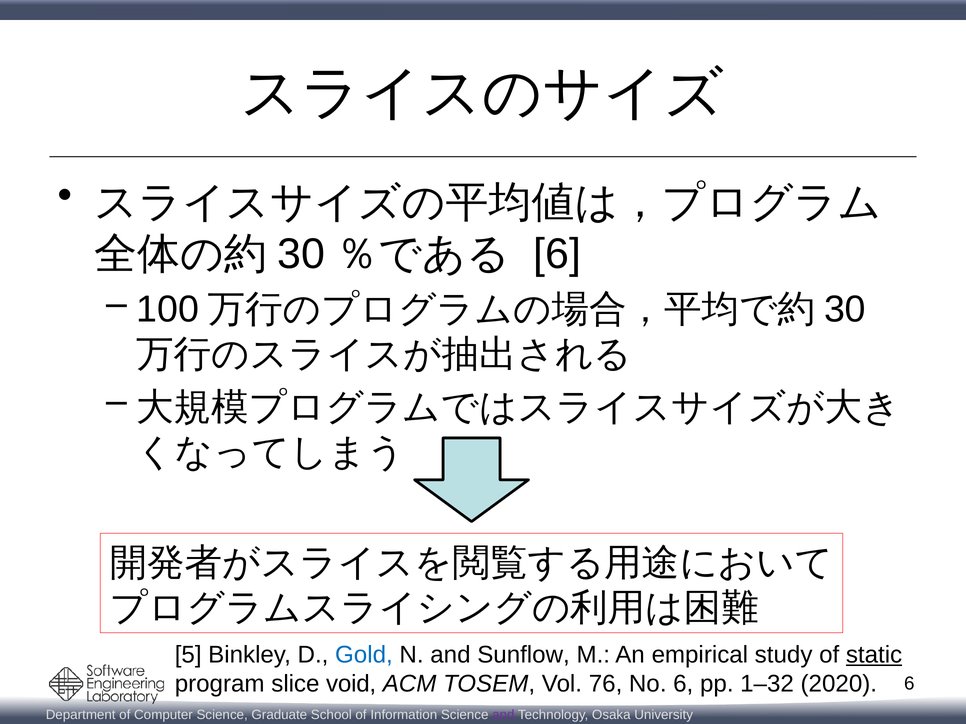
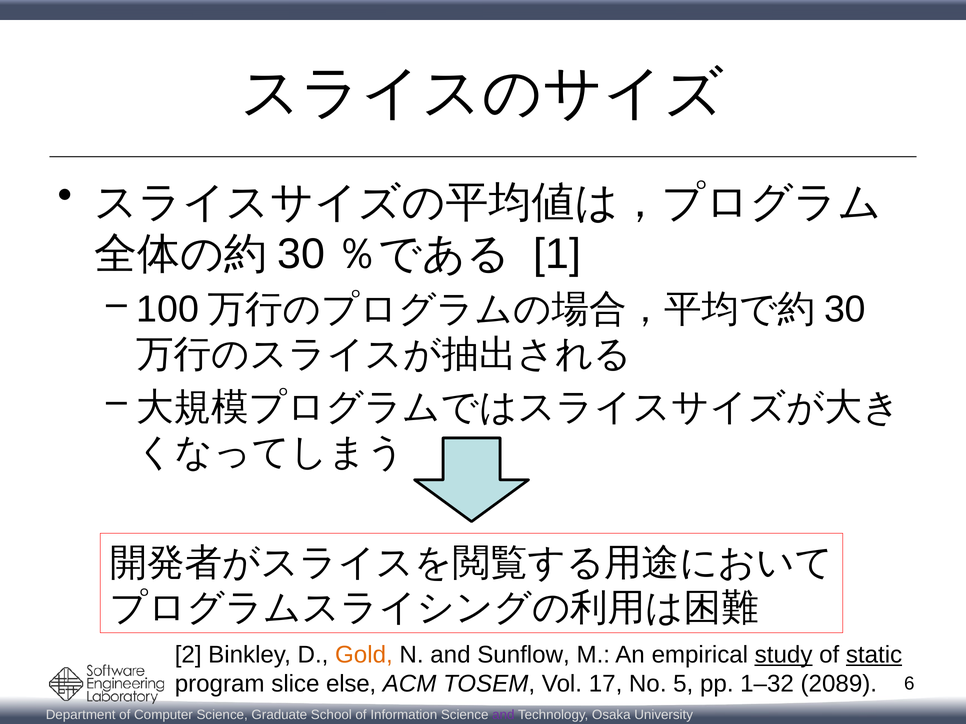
6 at (557, 254): 6 -> 1
5: 5 -> 2
Gold colour: blue -> orange
study underline: none -> present
void: void -> else
76: 76 -> 17
No 6: 6 -> 5
2020: 2020 -> 2089
